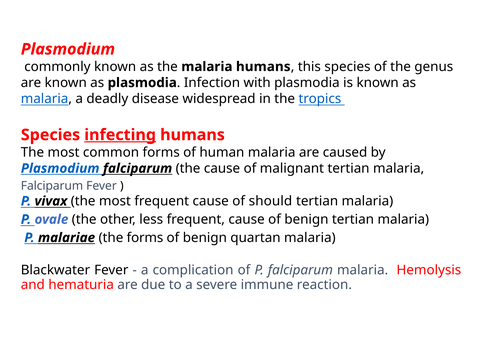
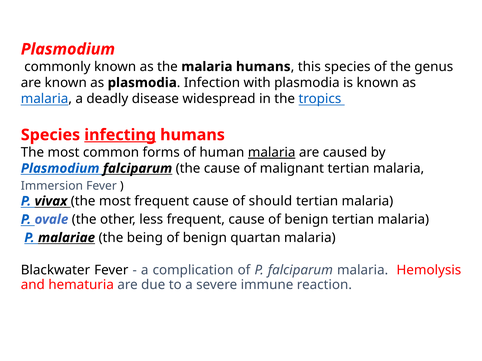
malaria at (272, 153) underline: none -> present
Falciparum at (52, 186): Falciparum -> Immersion
the forms: forms -> being
